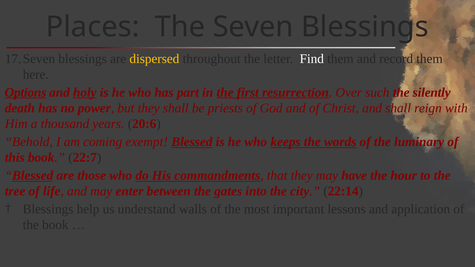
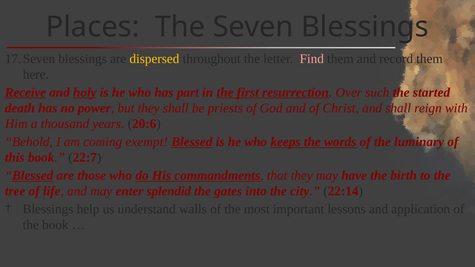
Find colour: white -> pink
Options: Options -> Receive
silently: silently -> started
hour: hour -> birth
between: between -> splendid
